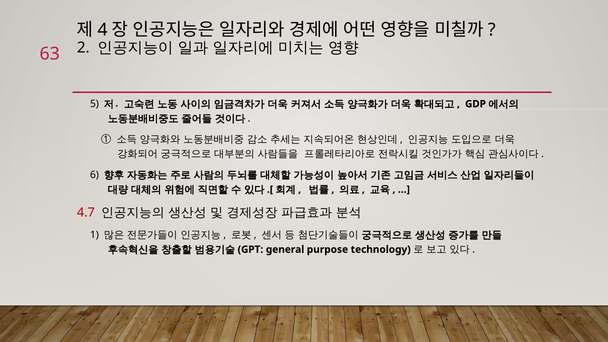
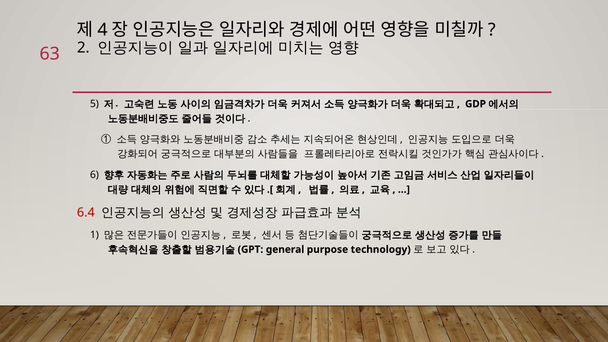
4.7: 4.7 -> 6.4
